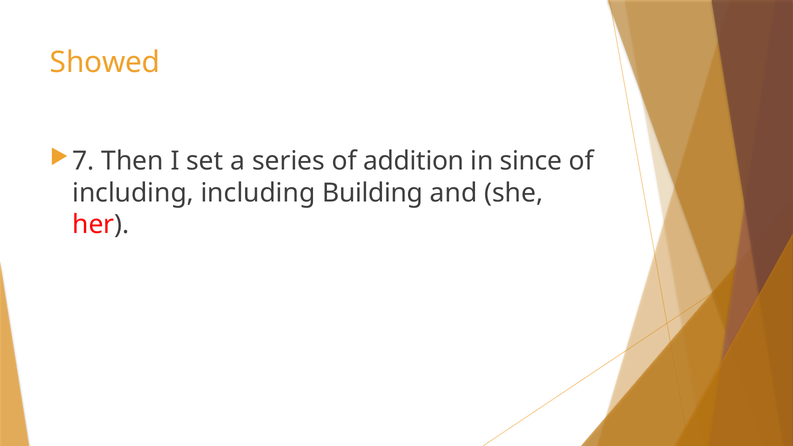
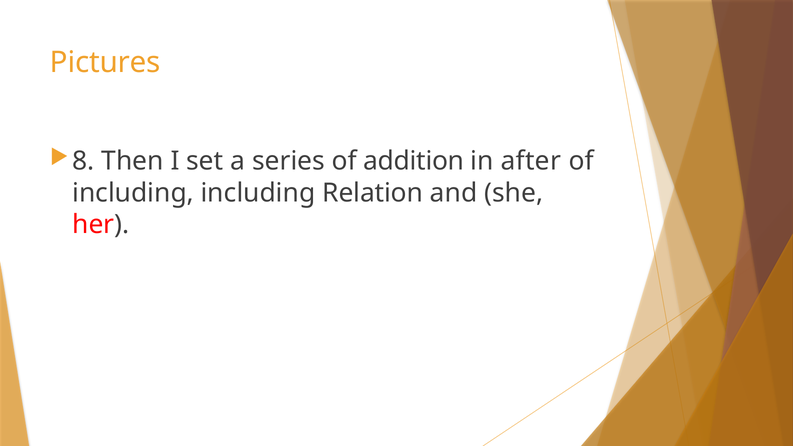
Showed: Showed -> Pictures
7: 7 -> 8
since: since -> after
Building: Building -> Relation
